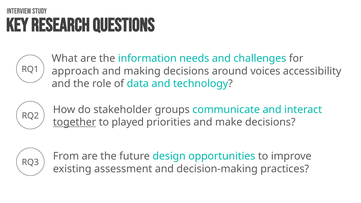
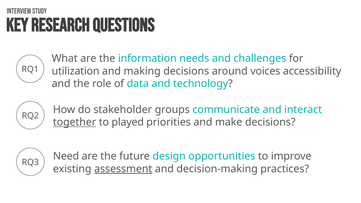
approach: approach -> utilization
From: From -> Need
assessment underline: none -> present
